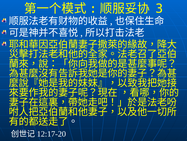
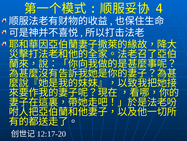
3: 3 -> 4
